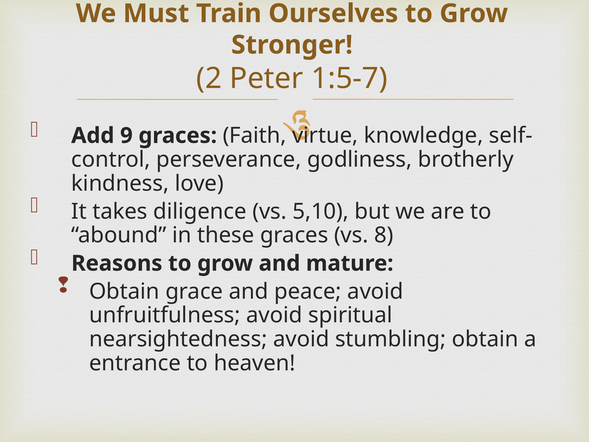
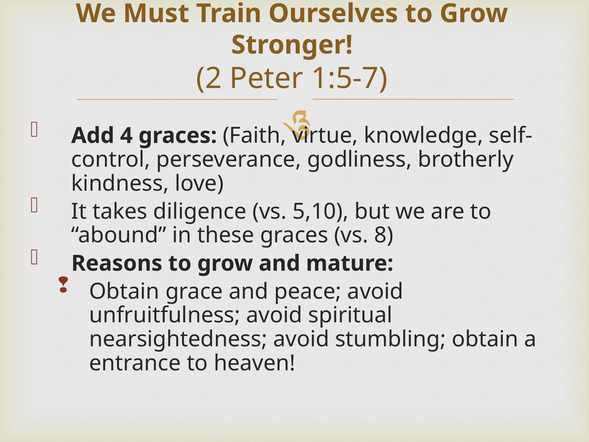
9: 9 -> 4
